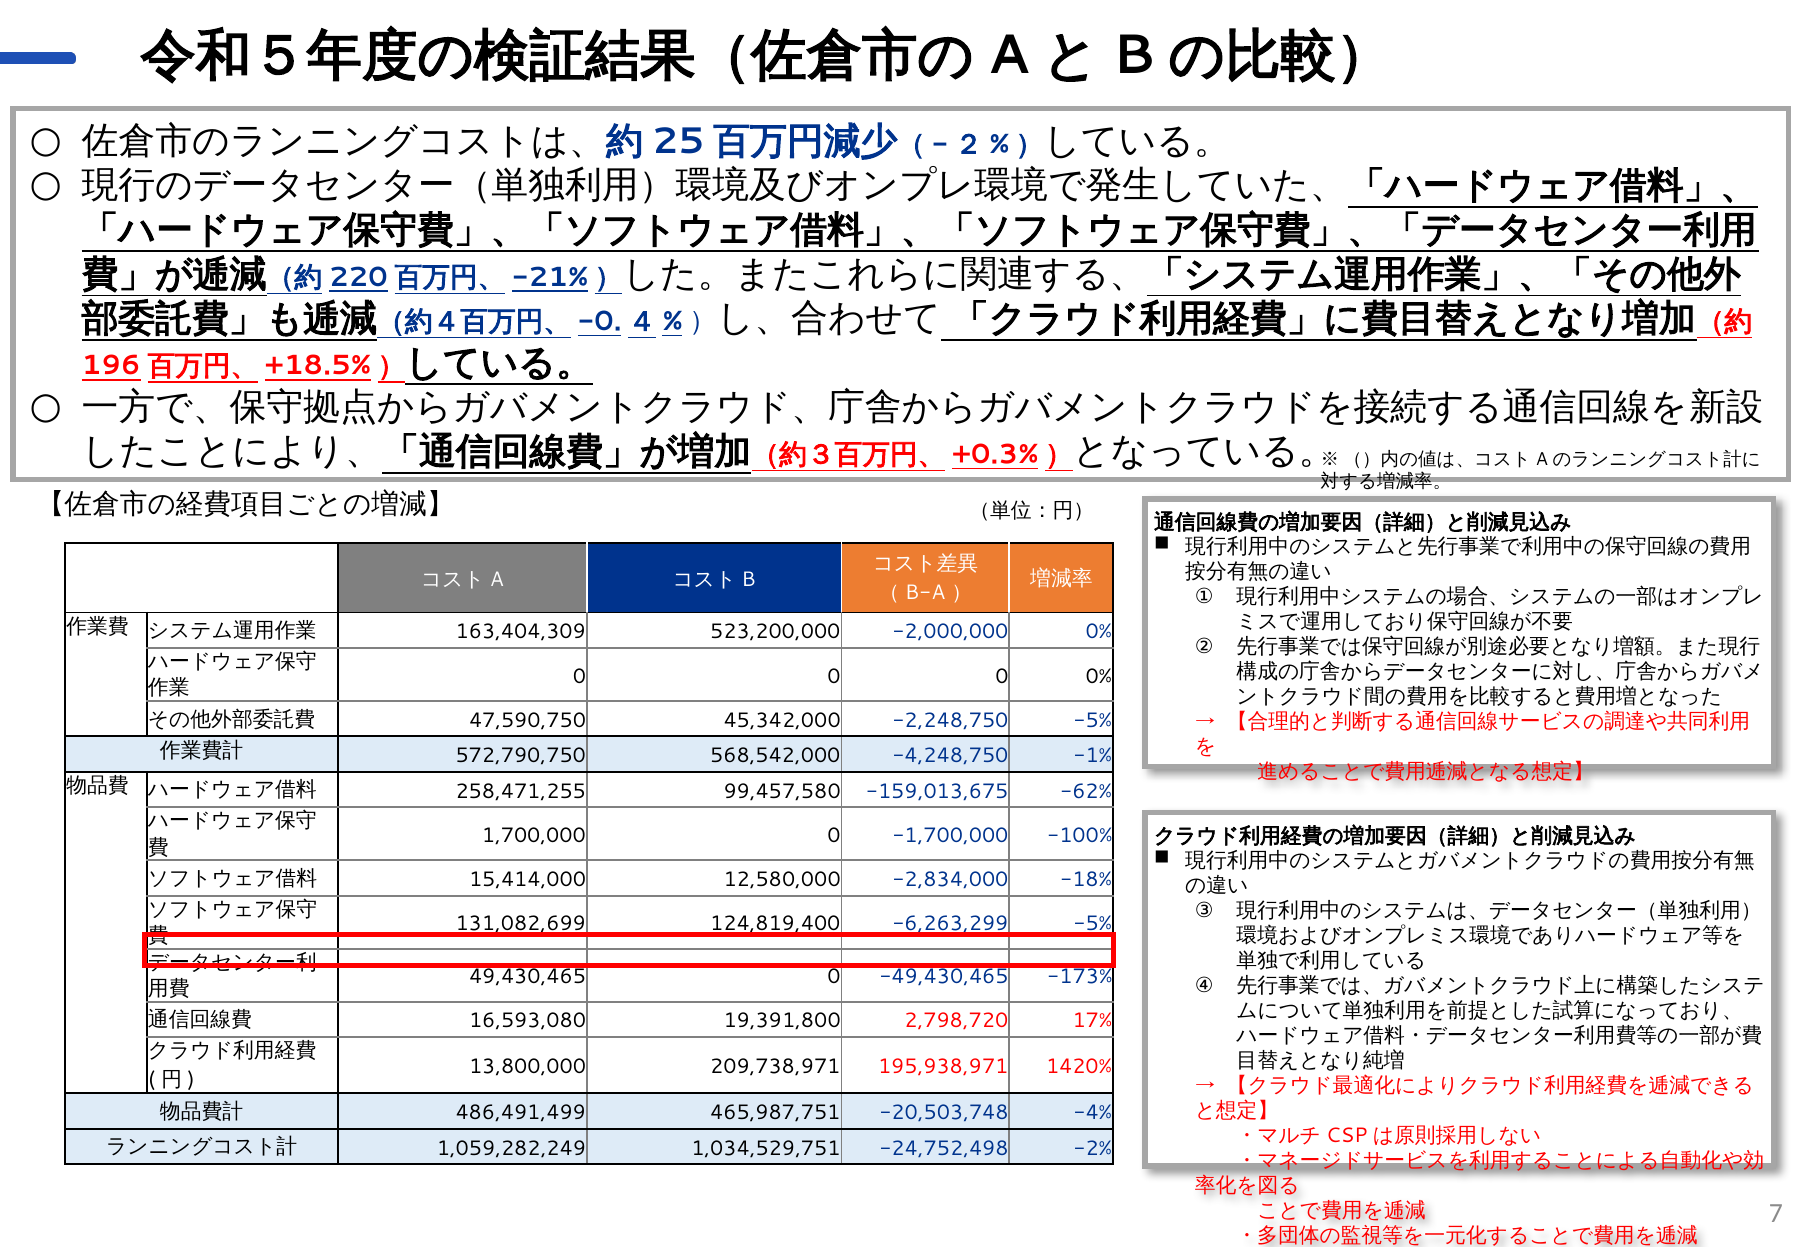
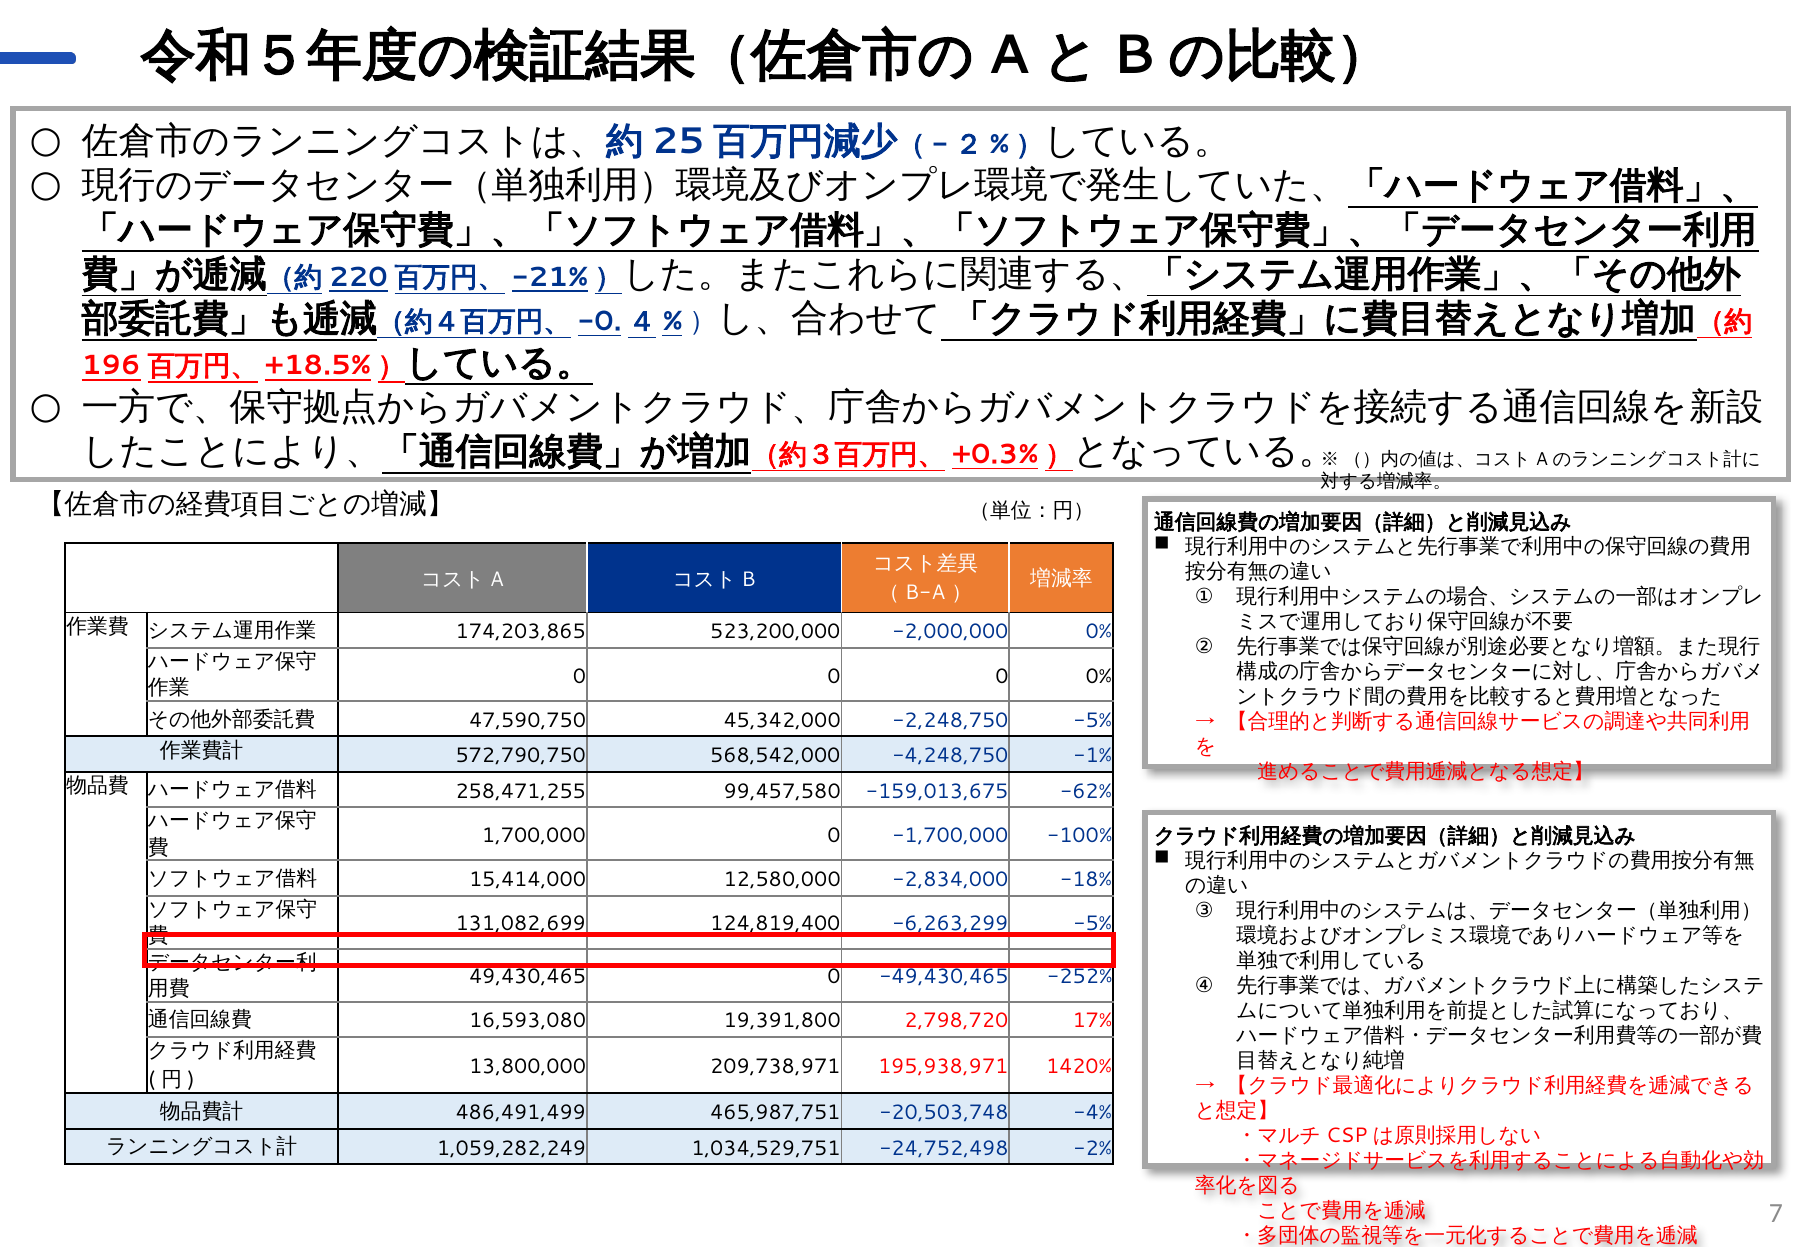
163,404,309: 163,404,309 -> 174,203,865
-173%: -173% -> -252%
